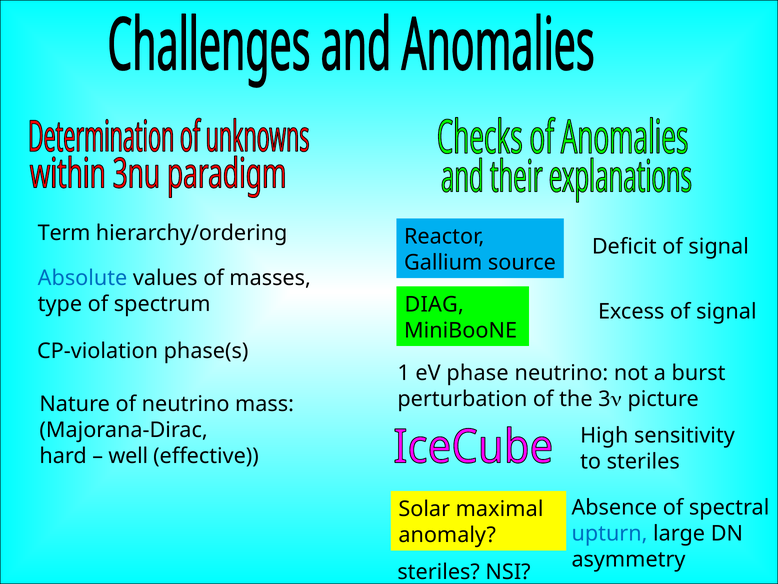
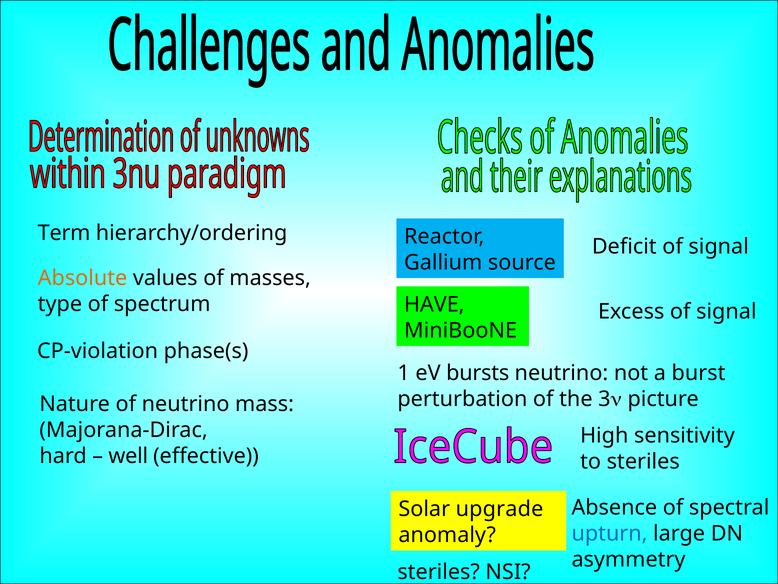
Absolute colour: blue -> orange
DIAG: DIAG -> HAVE
phase: phase -> bursts
maximal: maximal -> upgrade
